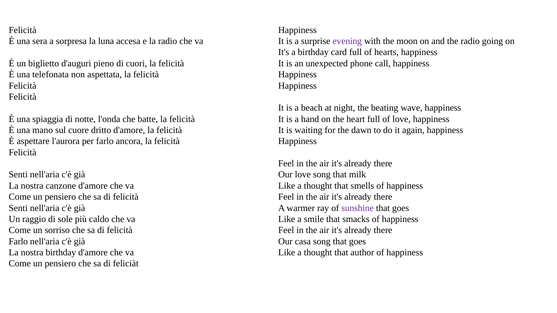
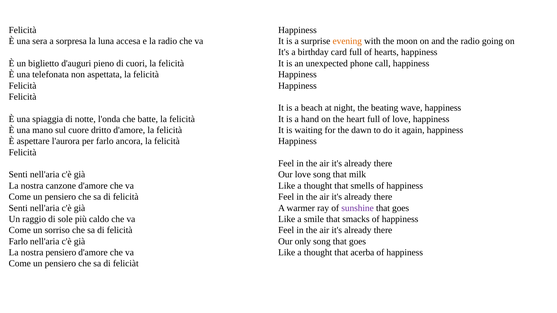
evening colour: purple -> orange
casa: casa -> only
nostra birthday: birthday -> pensiero
author: author -> acerba
